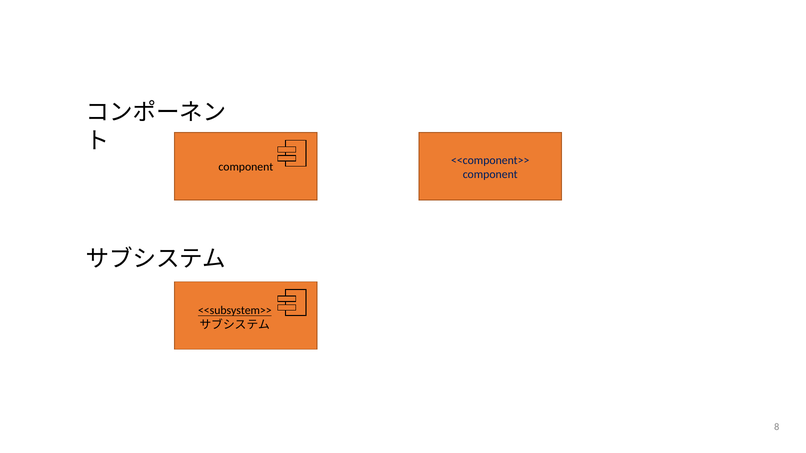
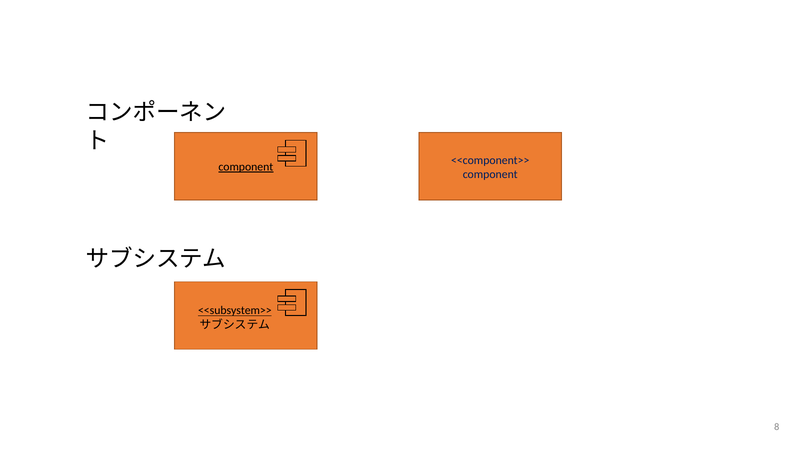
component at (246, 167) underline: none -> present
